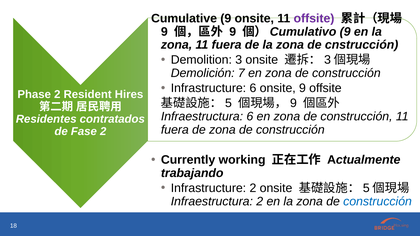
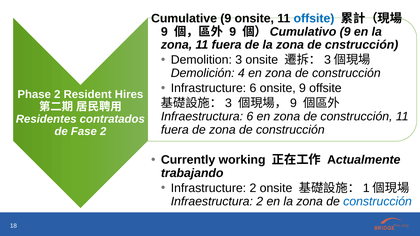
offsite at (314, 18) colour: purple -> blue
7: 7 -> 4
5 at (228, 103): 5 -> 3
5 at (366, 188): 5 -> 1
